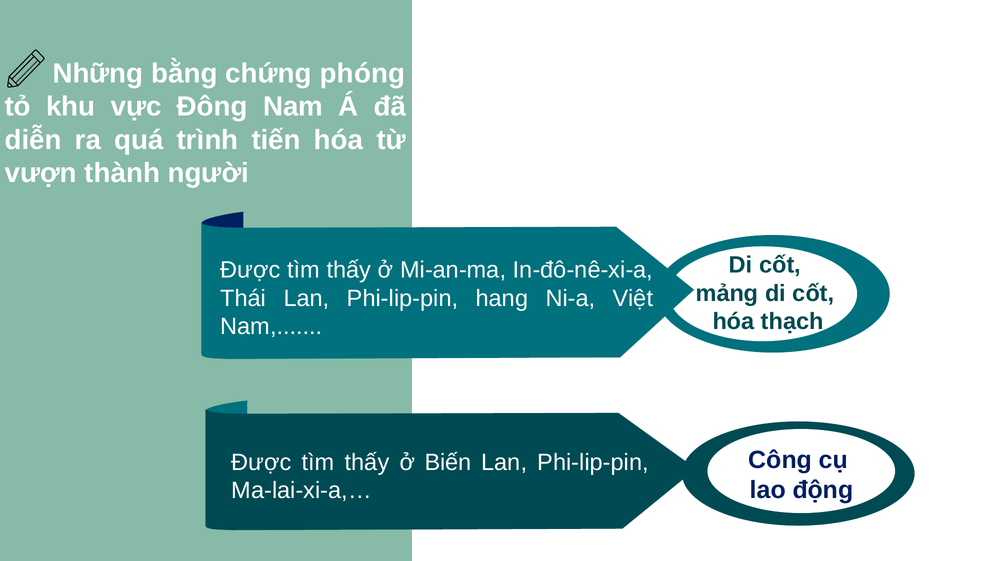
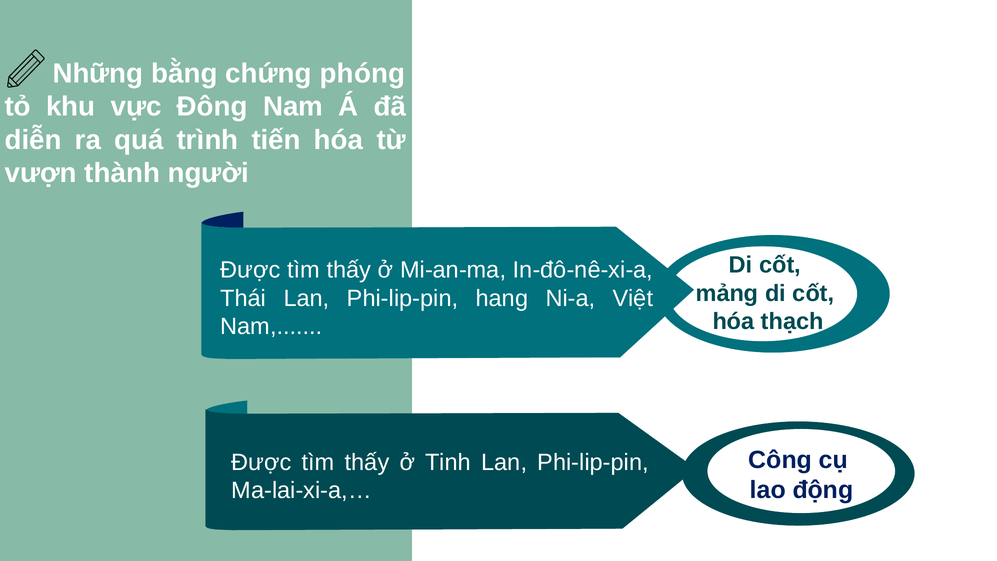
Biến: Biến -> Tinh
